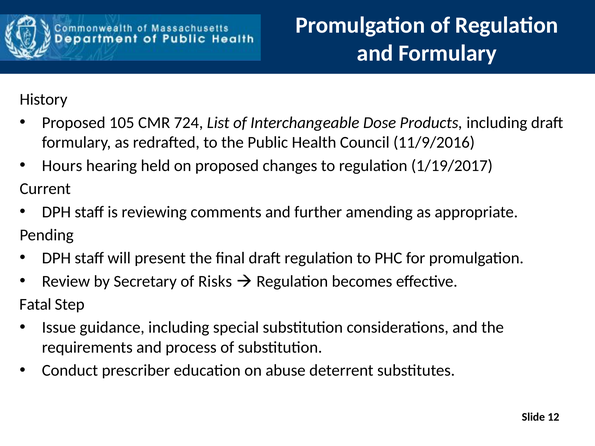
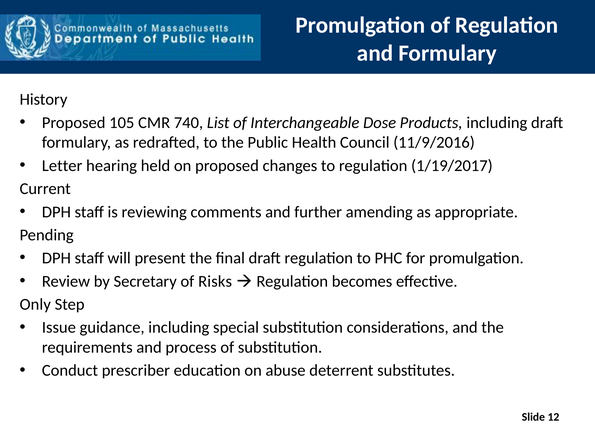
724: 724 -> 740
Hours: Hours -> Letter
Fatal: Fatal -> Only
